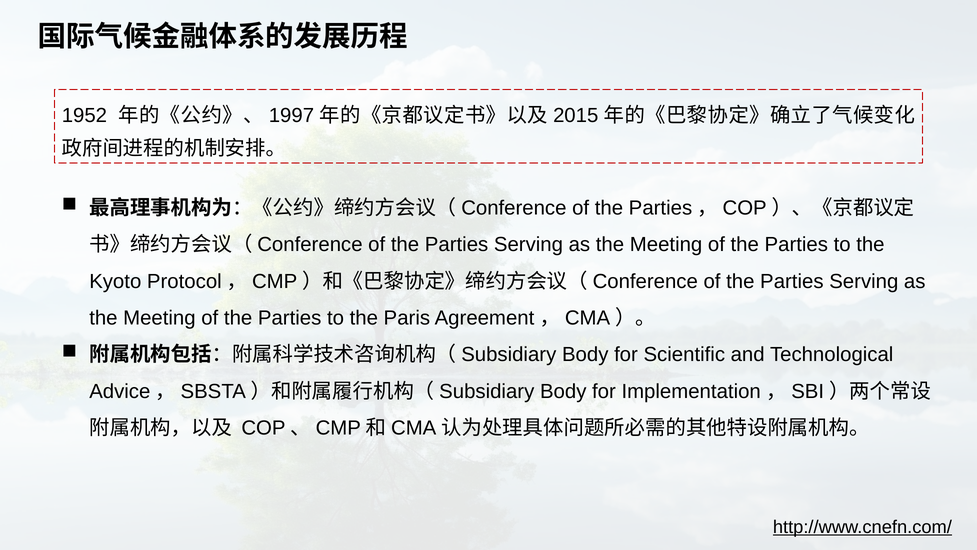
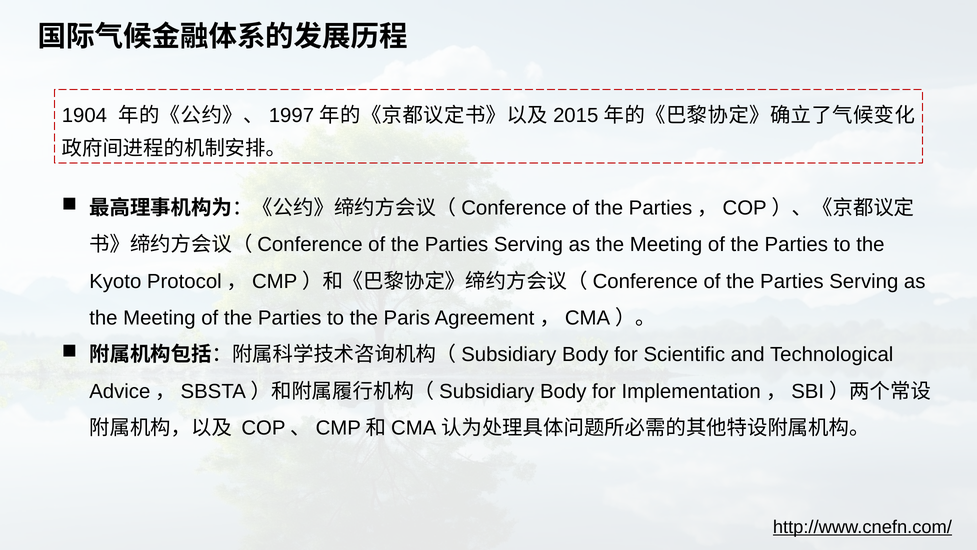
1952: 1952 -> 1904
